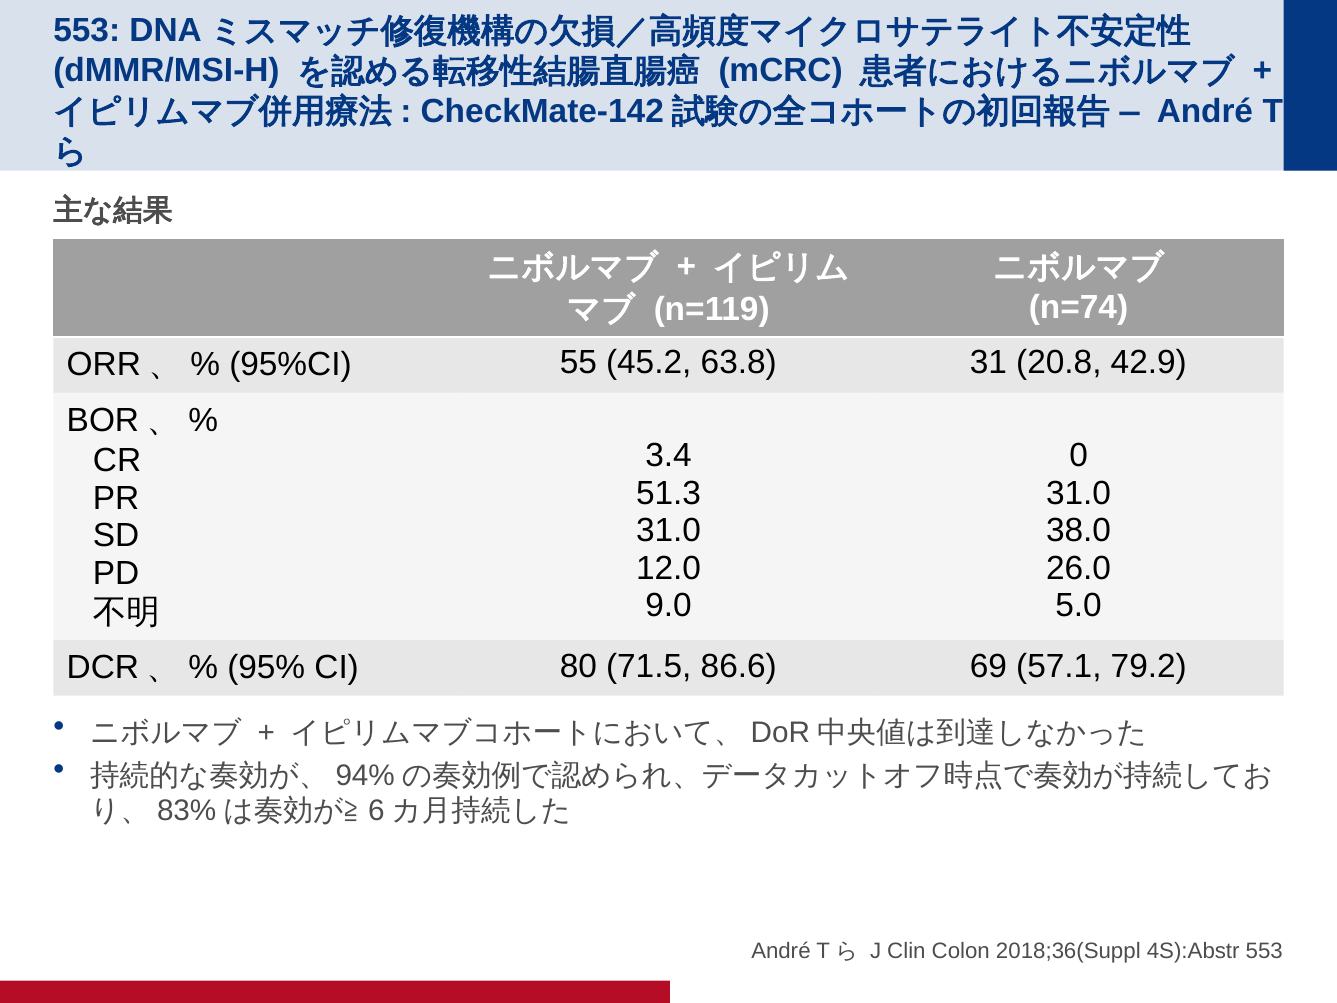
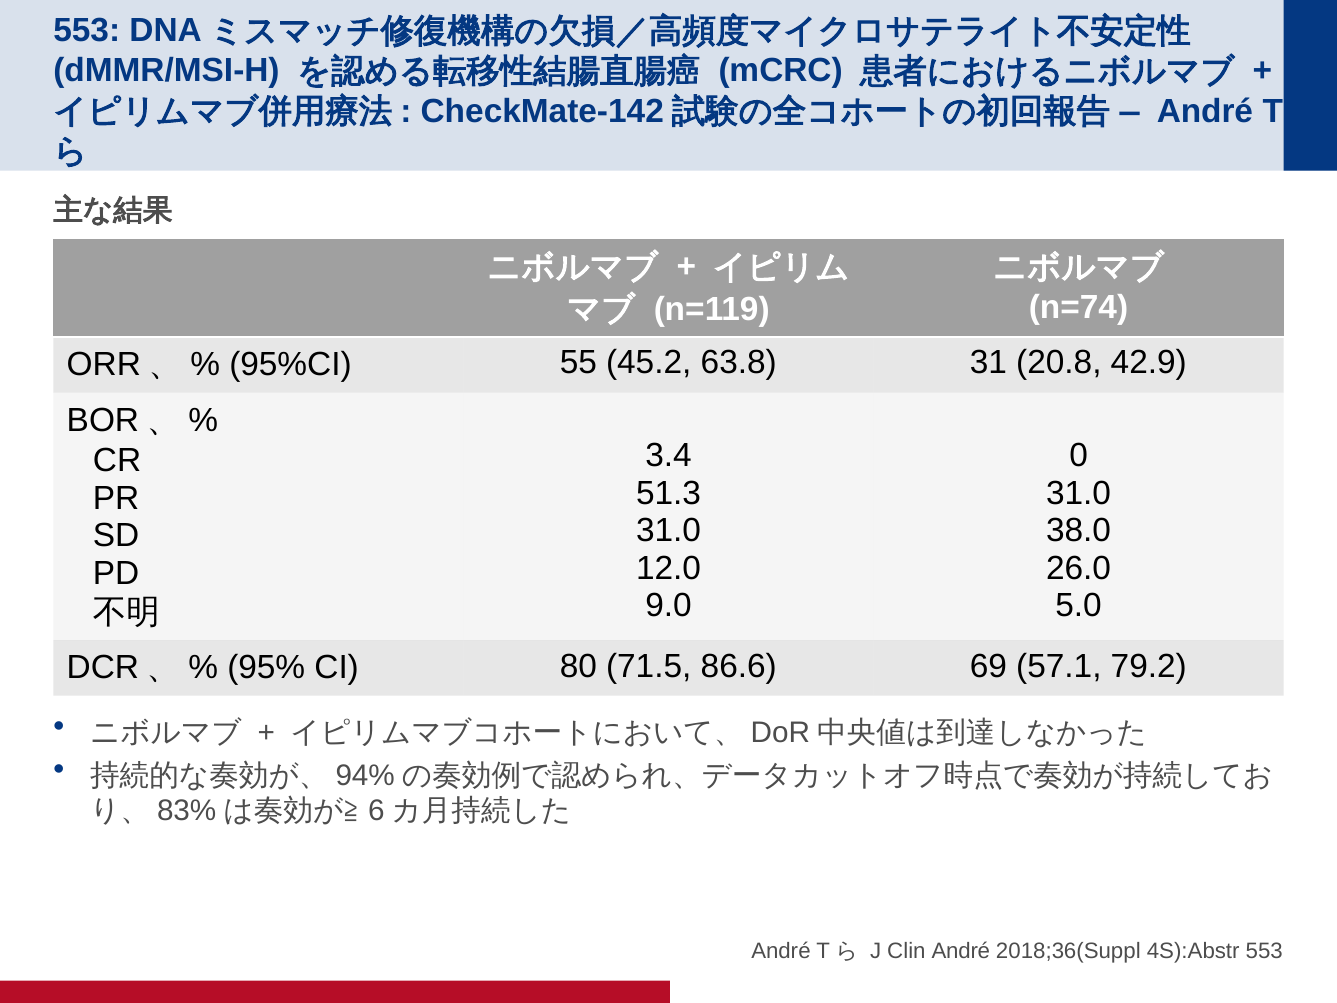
Clin Colon: Colon -> André
